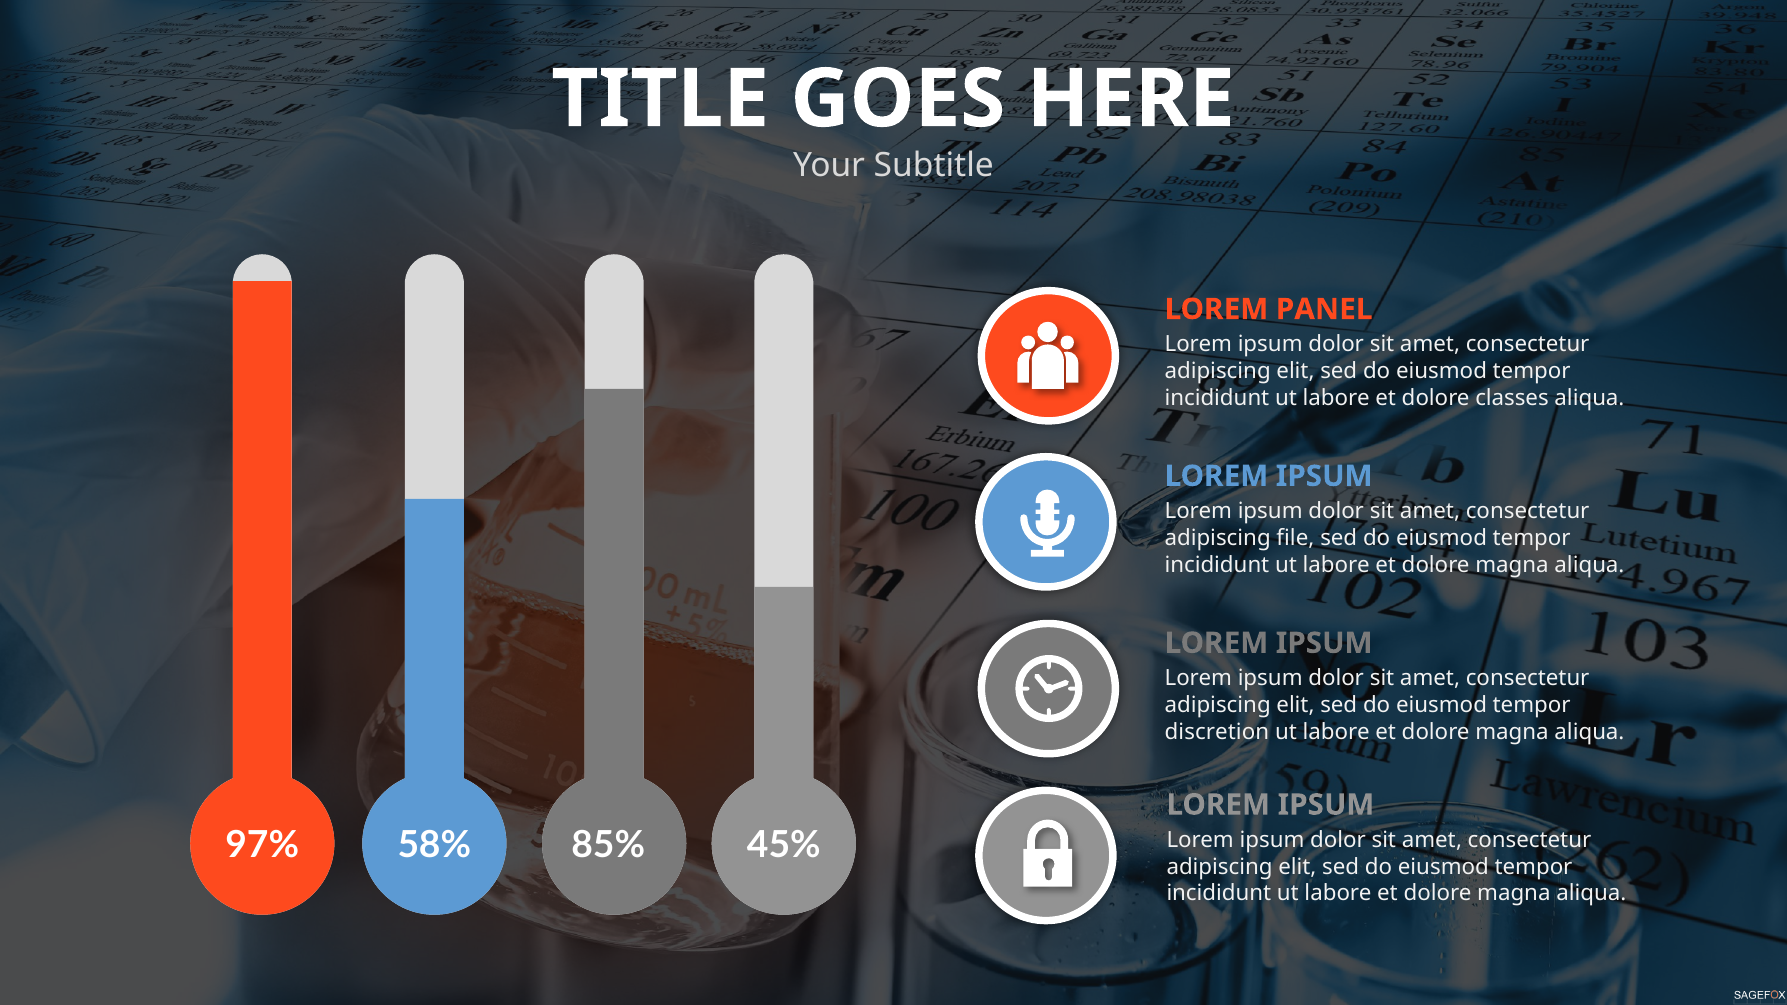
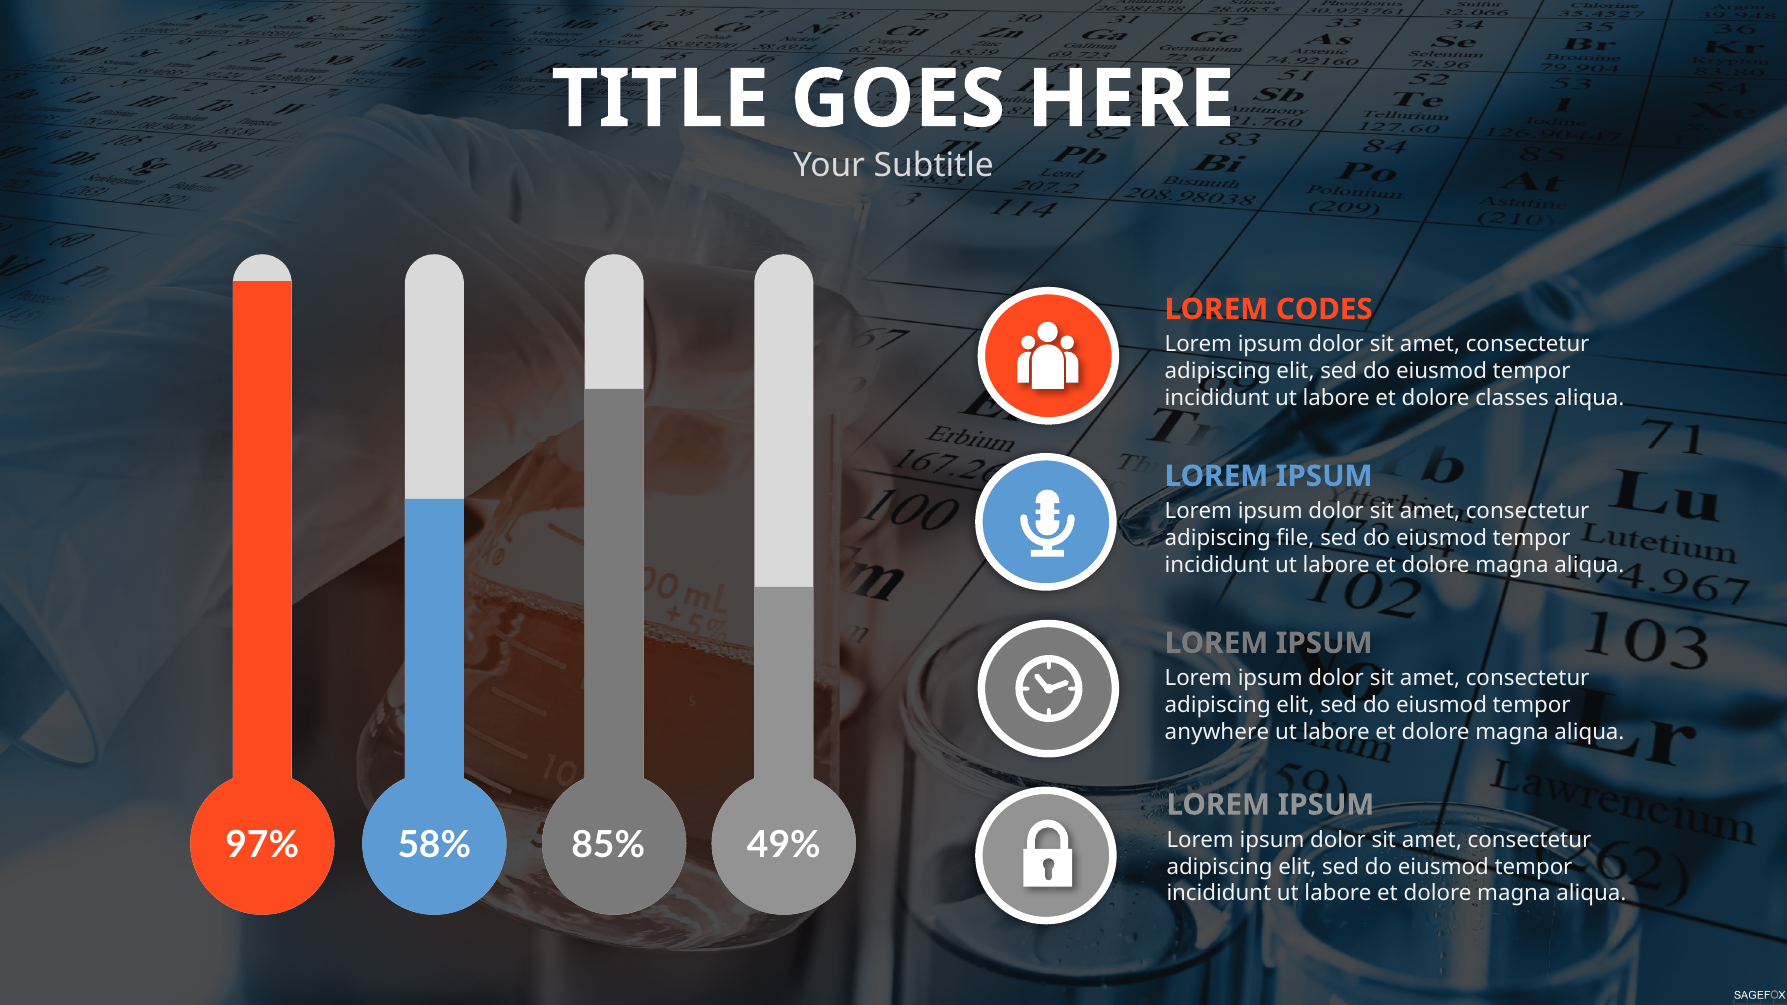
PANEL: PANEL -> CODES
discretion: discretion -> anywhere
45%: 45% -> 49%
